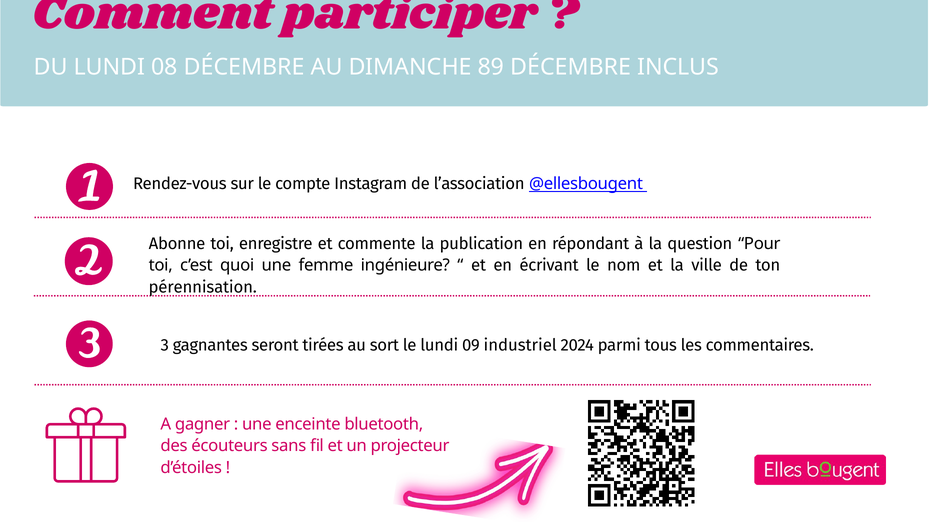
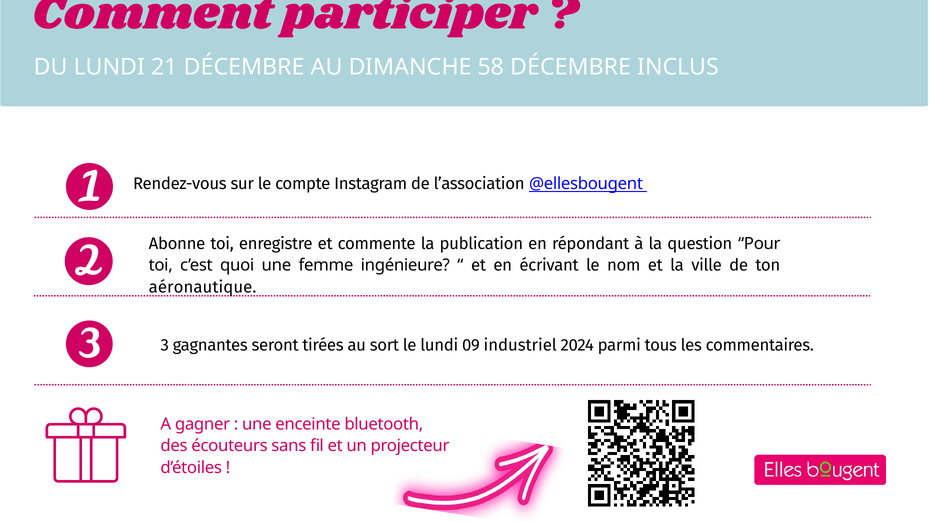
08: 08 -> 21
89: 89 -> 58
pérennisation: pérennisation -> aéronautique
